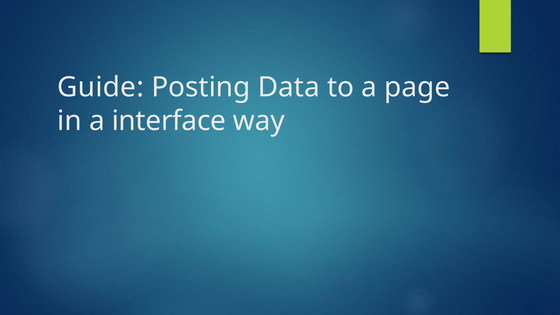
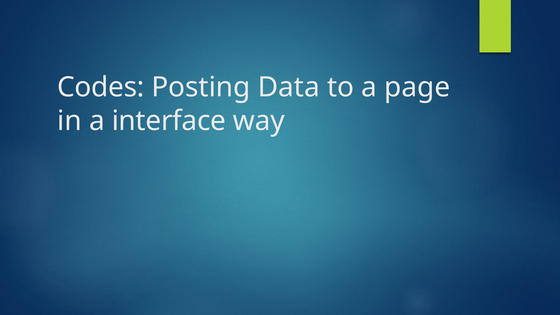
Guide: Guide -> Codes
